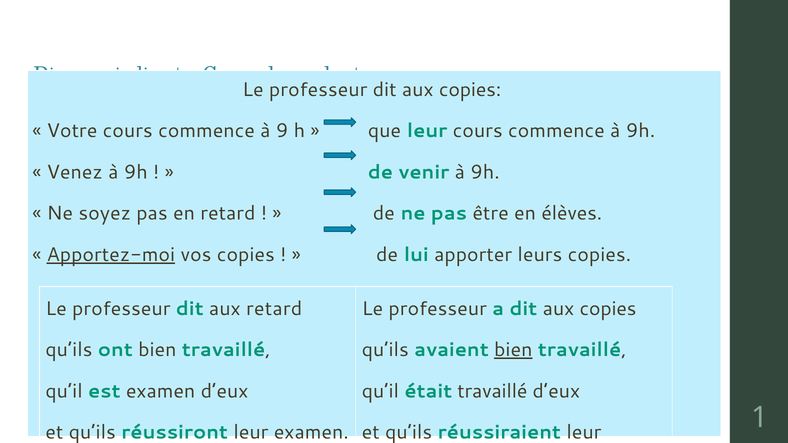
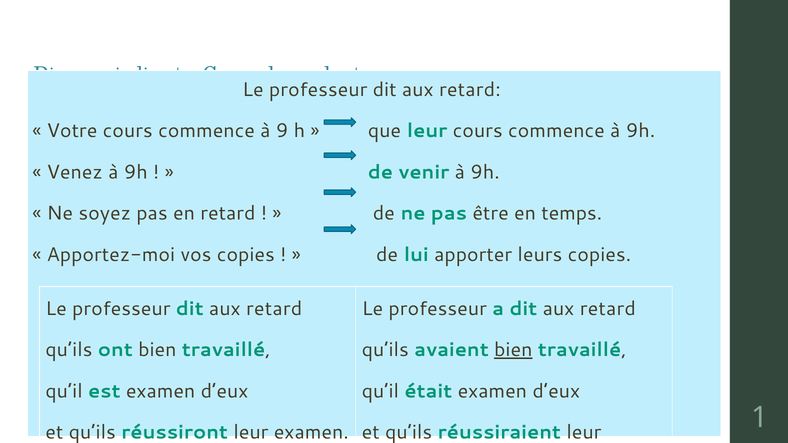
copies at (470, 90): copies -> retard
en élèves: élèves -> temps
Apportez-moi underline: present -> none
a dit aux copies: copies -> retard
était travaillé: travaillé -> examen
